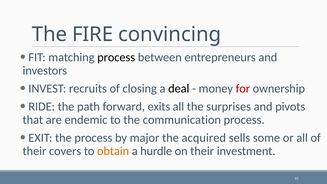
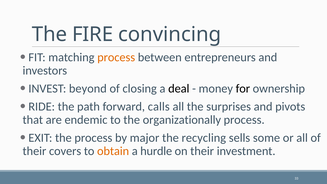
process at (116, 57) colour: black -> orange
recruits: recruits -> beyond
for colour: red -> black
exits: exits -> calls
communication: communication -> organizationally
acquired: acquired -> recycling
